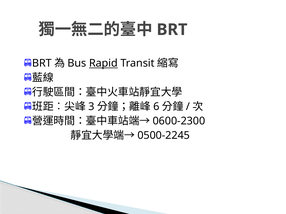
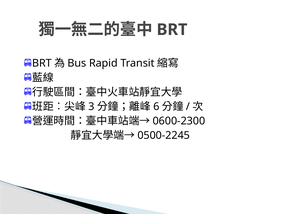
Rapid underline: present -> none
